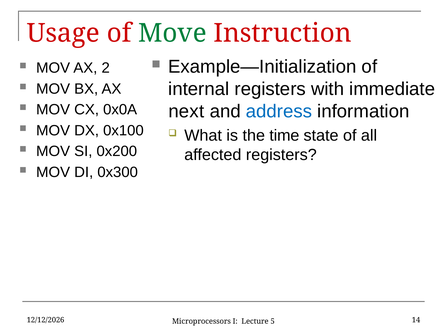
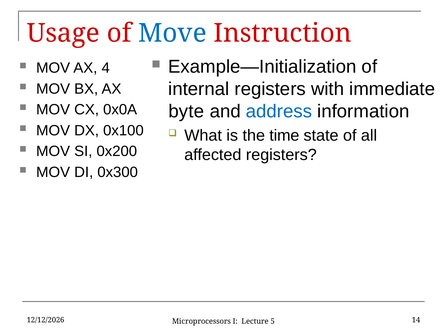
Move colour: green -> blue
2: 2 -> 4
next: next -> byte
